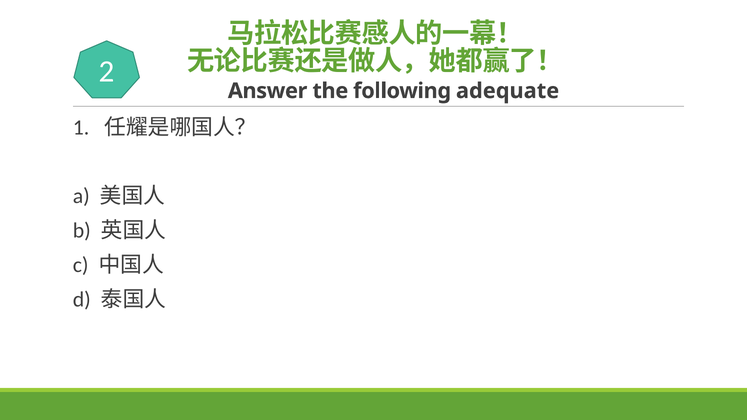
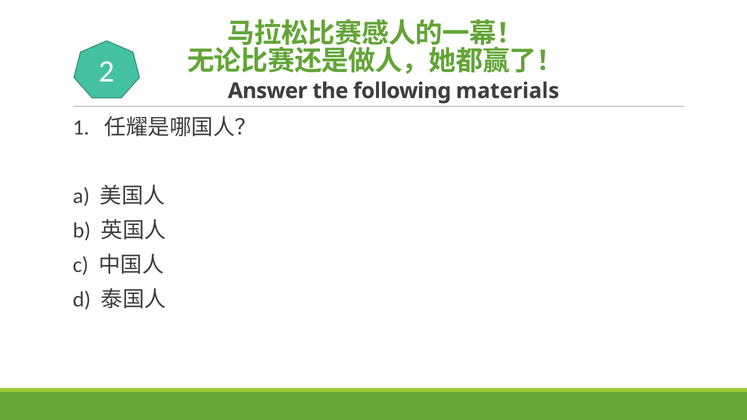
adequate: adequate -> materials
